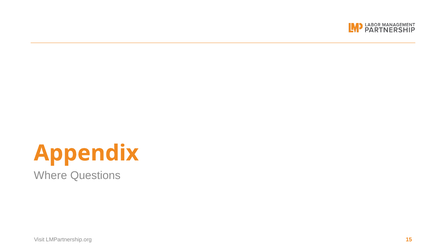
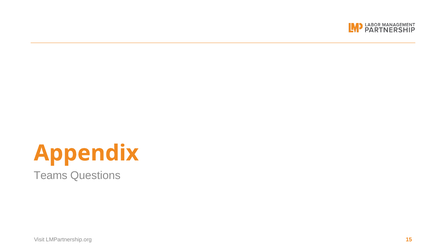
Where: Where -> Teams
